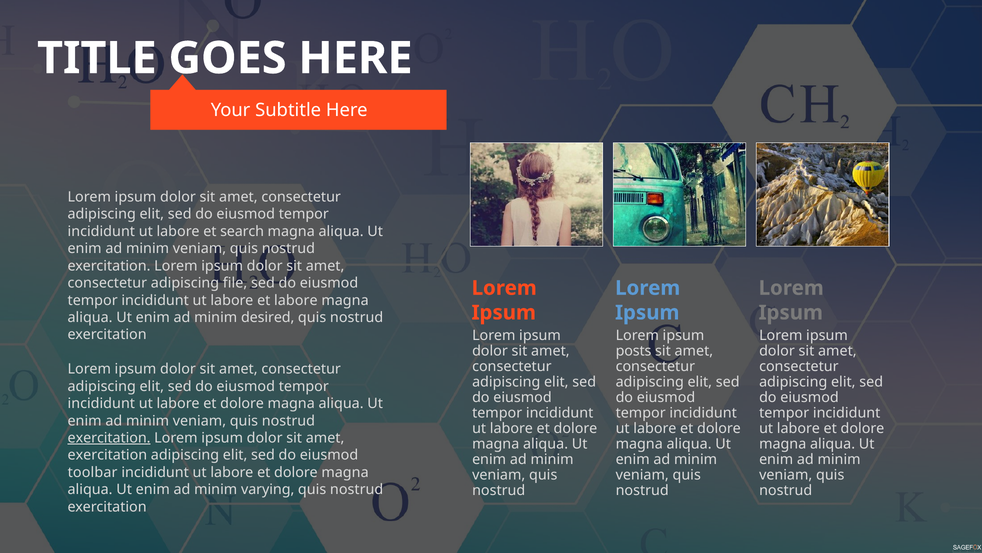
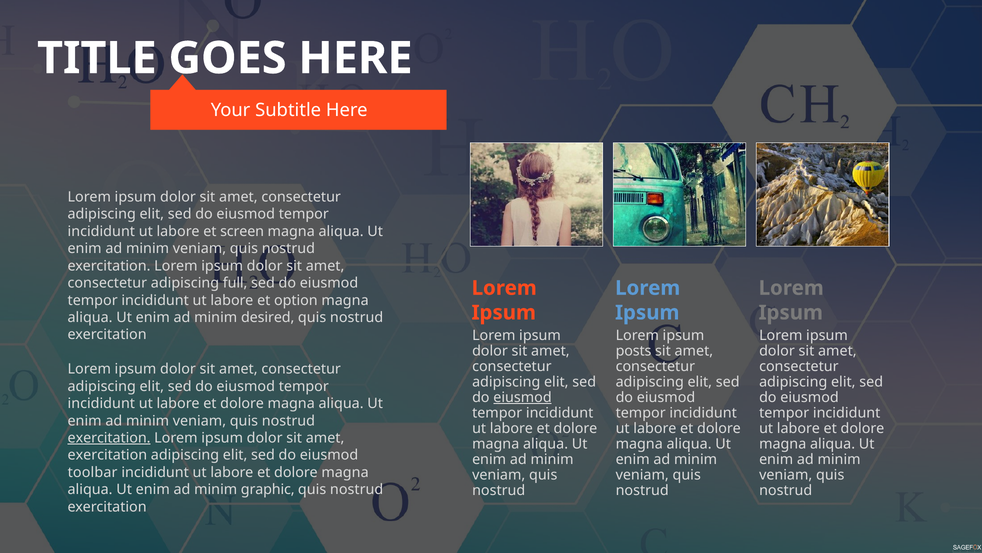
search: search -> screen
file: file -> full
et labore: labore -> option
eiusmod at (523, 397) underline: none -> present
varying: varying -> graphic
